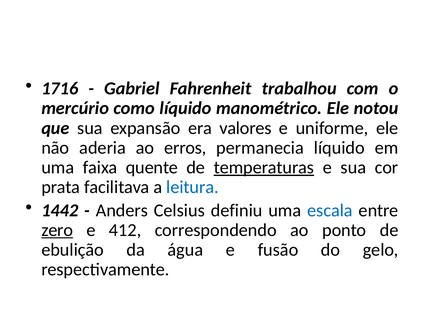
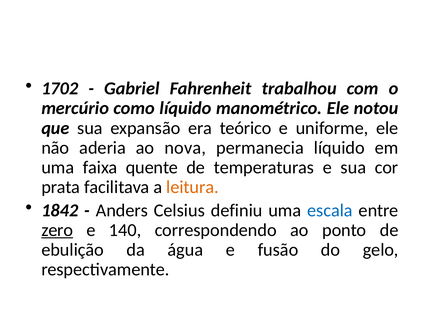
1716: 1716 -> 1702
valores: valores -> teórico
erros: erros -> nova
temperaturas underline: present -> none
leitura colour: blue -> orange
1442: 1442 -> 1842
412: 412 -> 140
